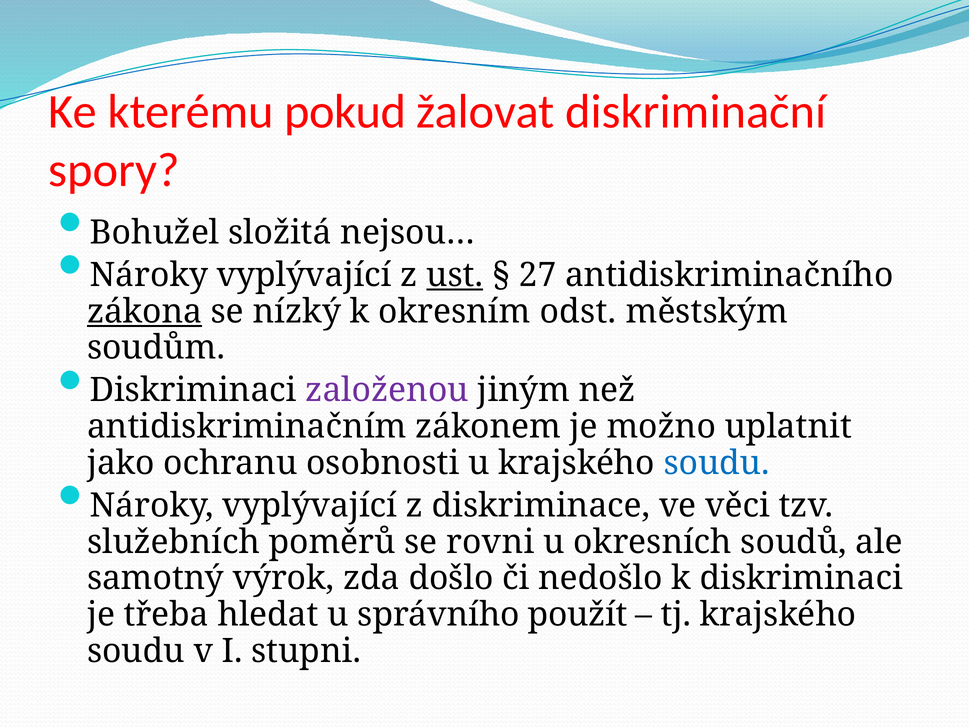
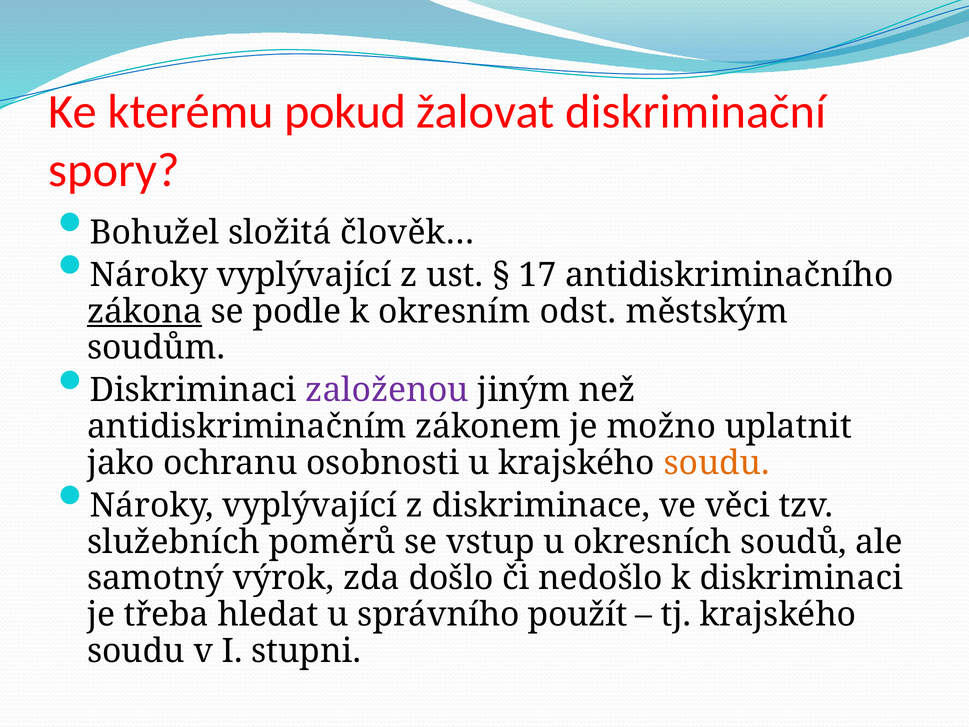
nejsou…: nejsou… -> člověk…
ust underline: present -> none
27: 27 -> 17
nízký: nízký -> podle
soudu at (717, 463) colour: blue -> orange
rovni: rovni -> vstup
